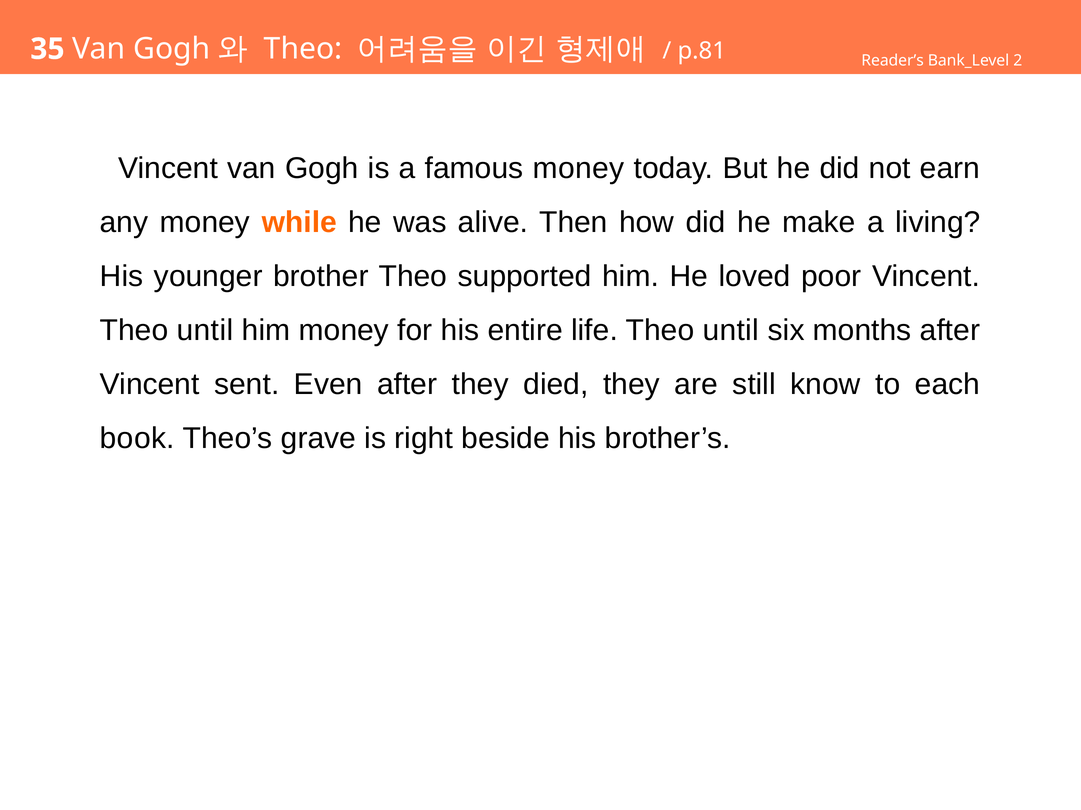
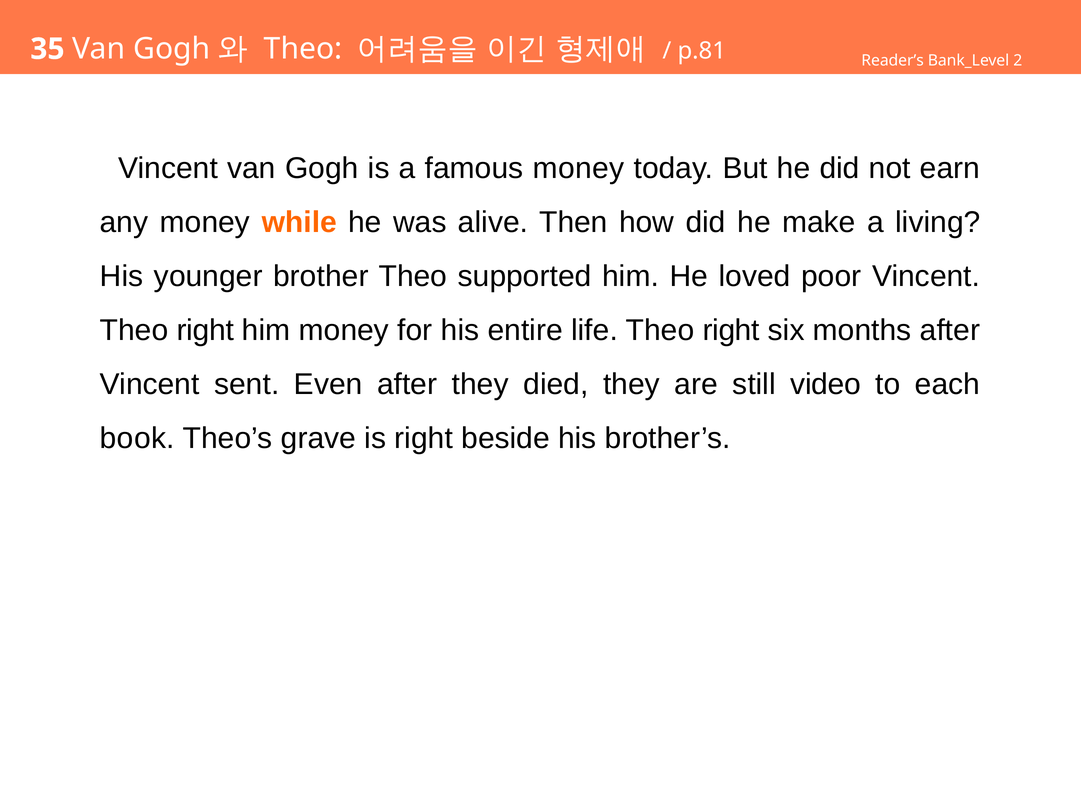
until at (205, 331): until -> right
life Theo until: until -> right
know: know -> video
